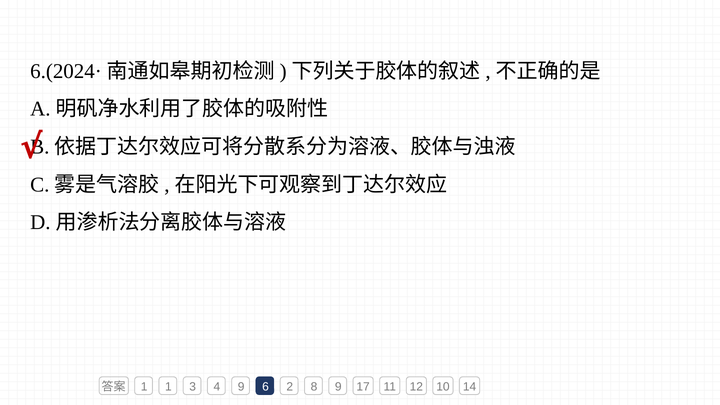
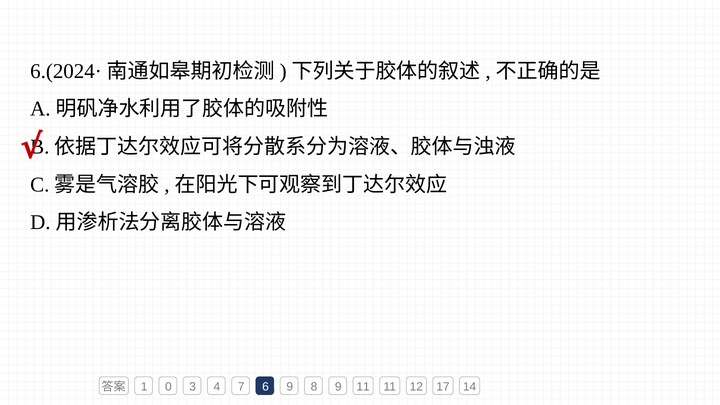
1 1: 1 -> 0
4 9: 9 -> 7
6 2: 2 -> 9
9 17: 17 -> 11
10: 10 -> 17
